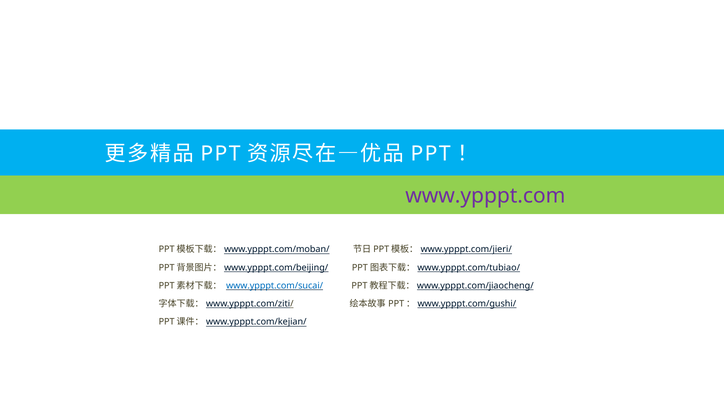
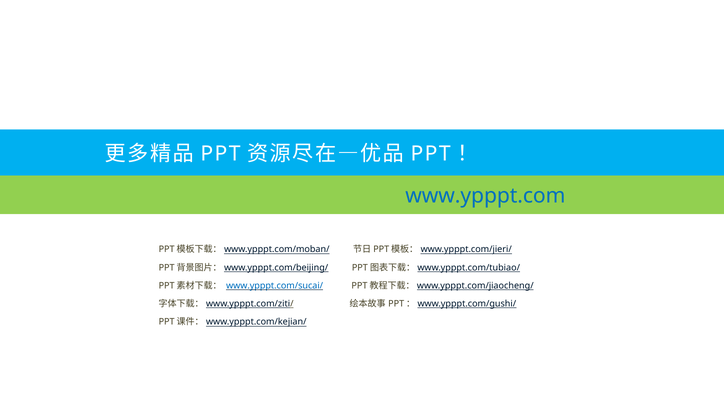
www.ypppt.com colour: purple -> blue
